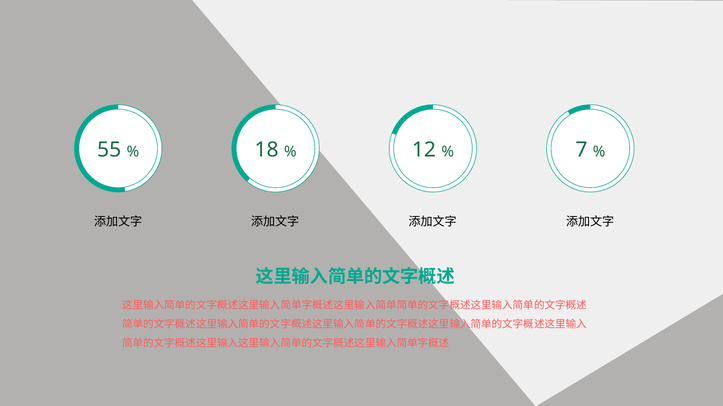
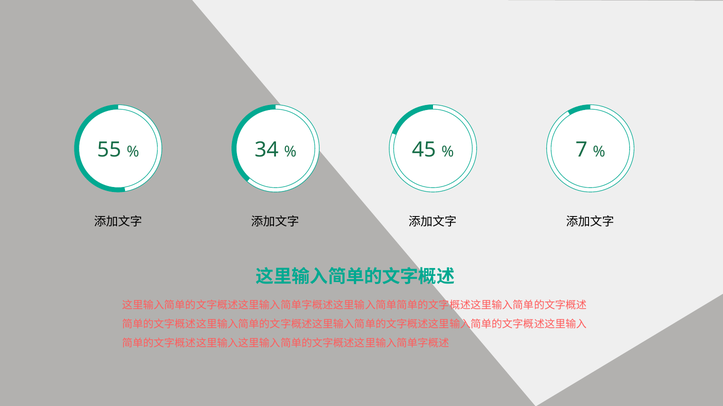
18: 18 -> 34
12: 12 -> 45
